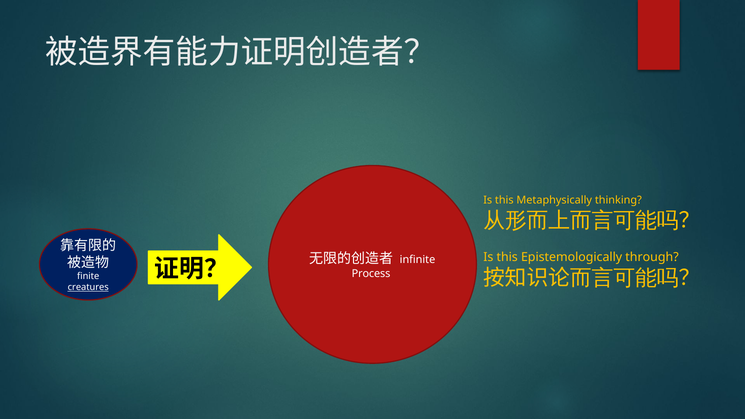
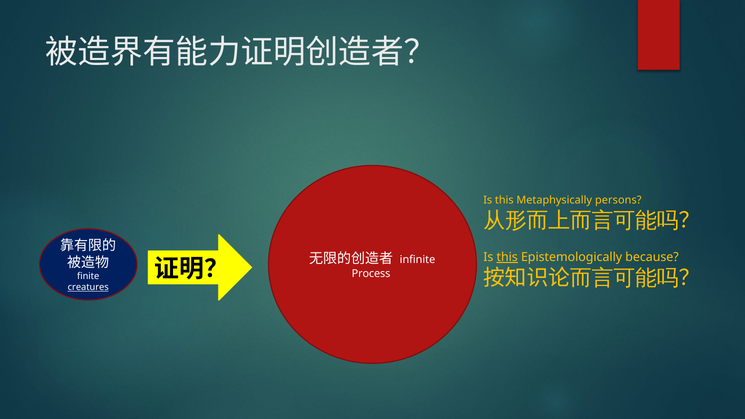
thinking: thinking -> persons
this at (507, 257) underline: none -> present
through: through -> because
